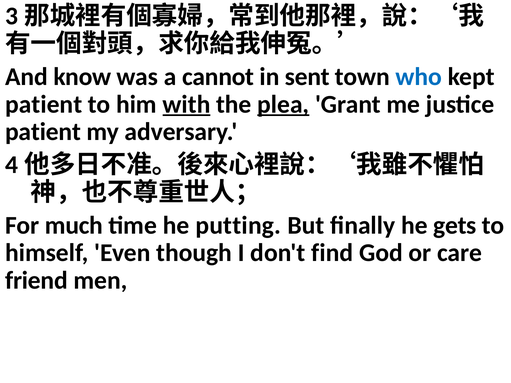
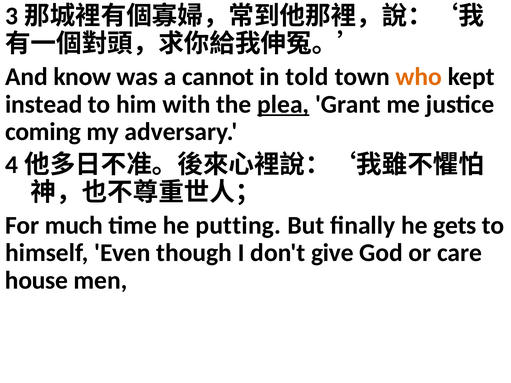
sent: sent -> told
who colour: blue -> orange
patient at (44, 104): patient -> instead
with underline: present -> none
patient at (43, 132): patient -> coming
find: find -> give
friend: friend -> house
